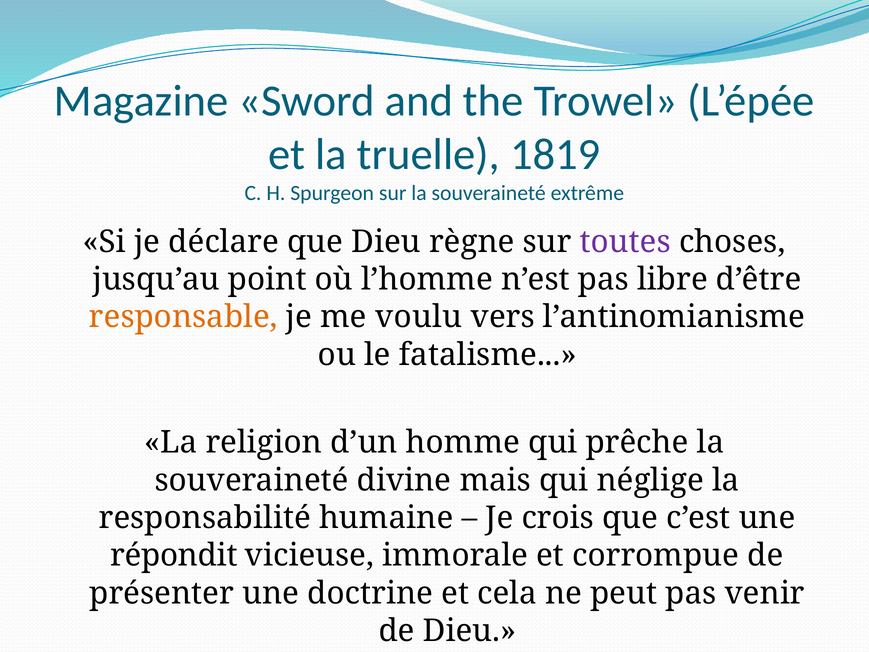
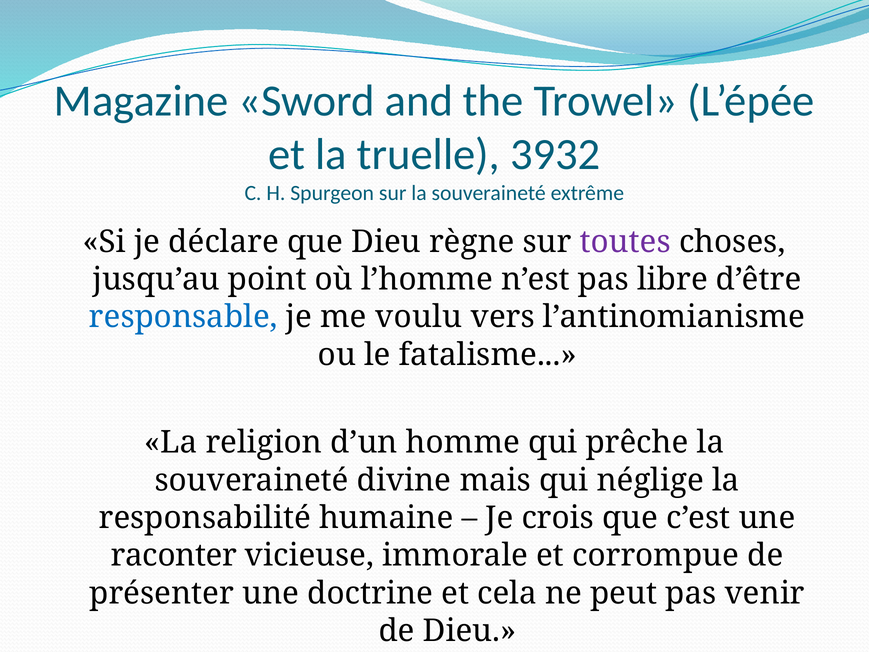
1819: 1819 -> 3932
responsable colour: orange -> blue
répondit: répondit -> raconter
